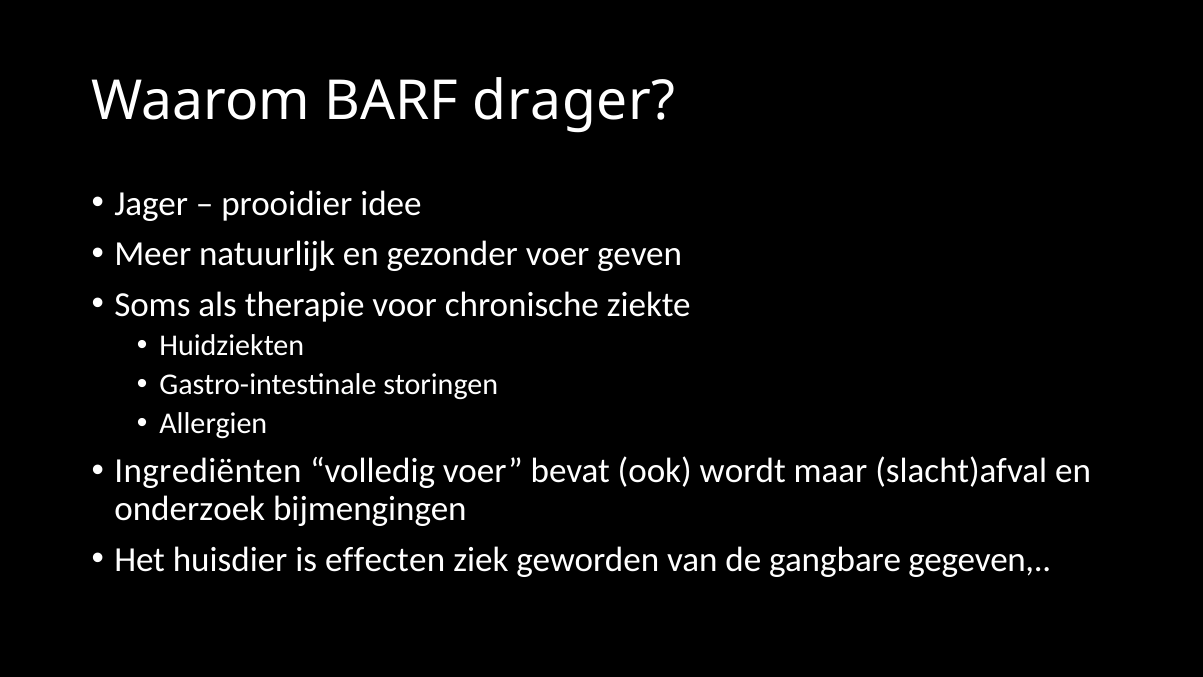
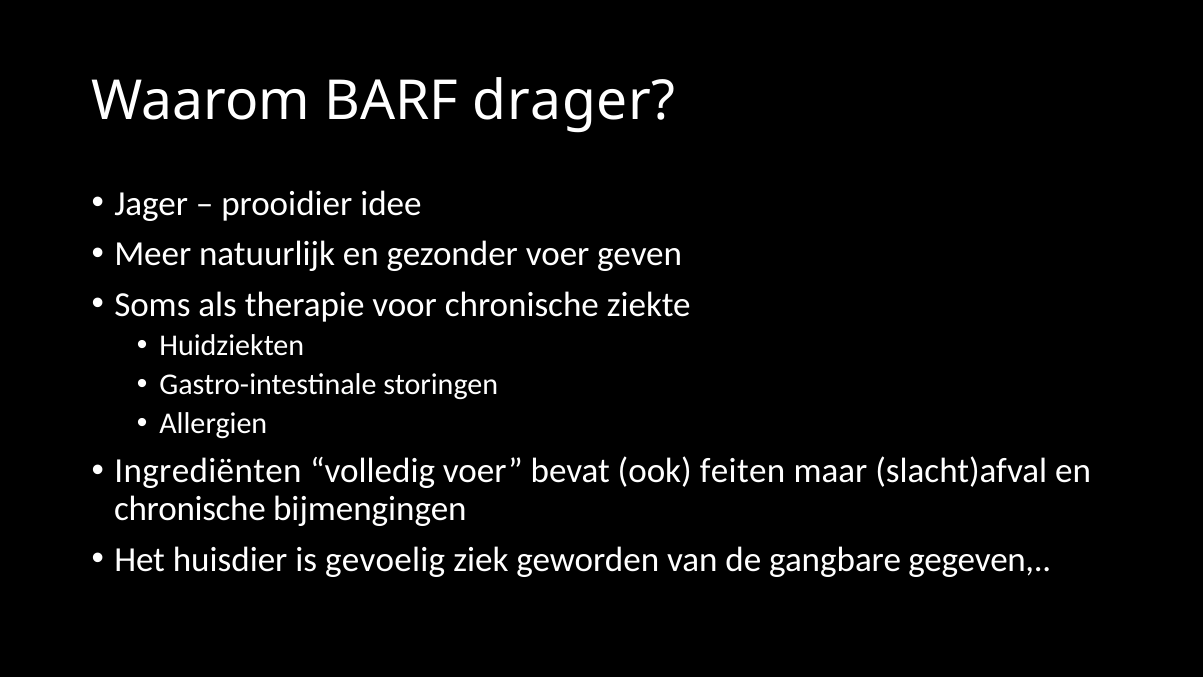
wordt: wordt -> feiten
onderzoek at (190, 509): onderzoek -> chronische
effecten: effecten -> gevoelig
